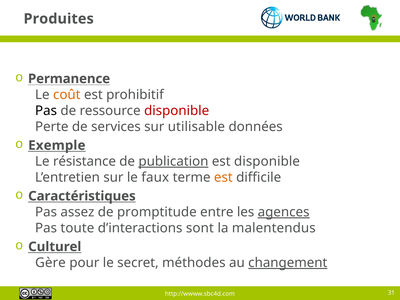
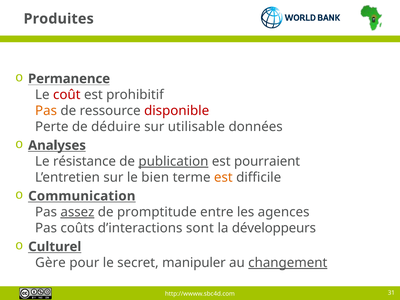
coût colour: orange -> red
Pas at (46, 111) colour: black -> orange
services: services -> déduire
Exemple: Exemple -> Analyses
est disponible: disponible -> pourraient
faux: faux -> bien
Caractéristiques: Caractéristiques -> Communication
assez underline: none -> present
agences underline: present -> none
toute: toute -> coûts
malentendus: malentendus -> développeurs
méthodes: méthodes -> manipuler
